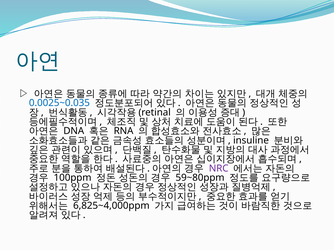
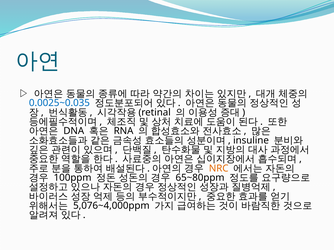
NRC colour: purple -> orange
59~80ppm: 59~80ppm -> 65~80ppm
6,825~4,000ppm: 6,825~4,000ppm -> 5,076~4,000ppm
